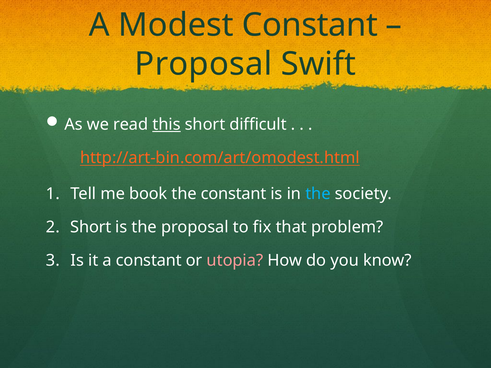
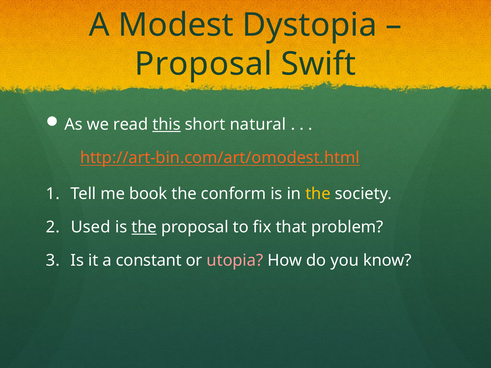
Modest Constant: Constant -> Dystopia
difficult: difficult -> natural
the constant: constant -> conform
the at (318, 194) colour: light blue -> yellow
Short at (91, 227): Short -> Used
the at (144, 227) underline: none -> present
